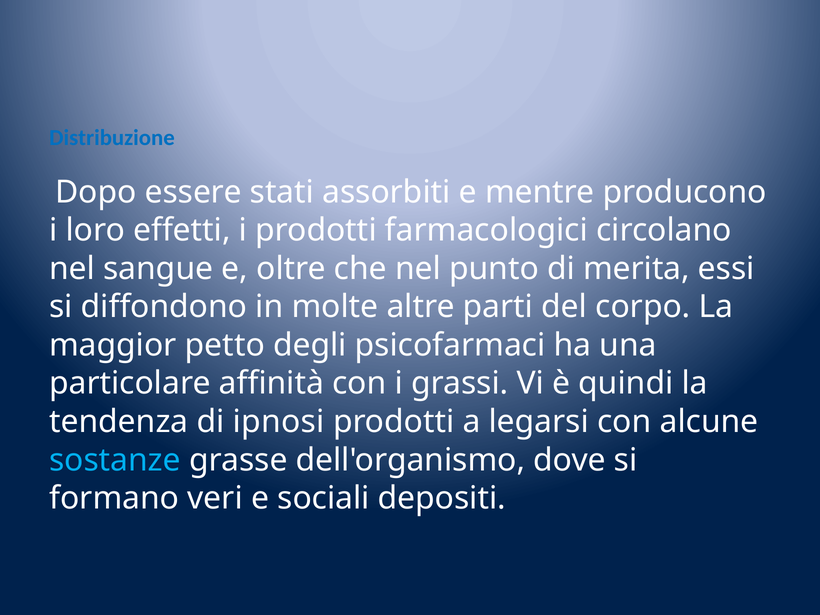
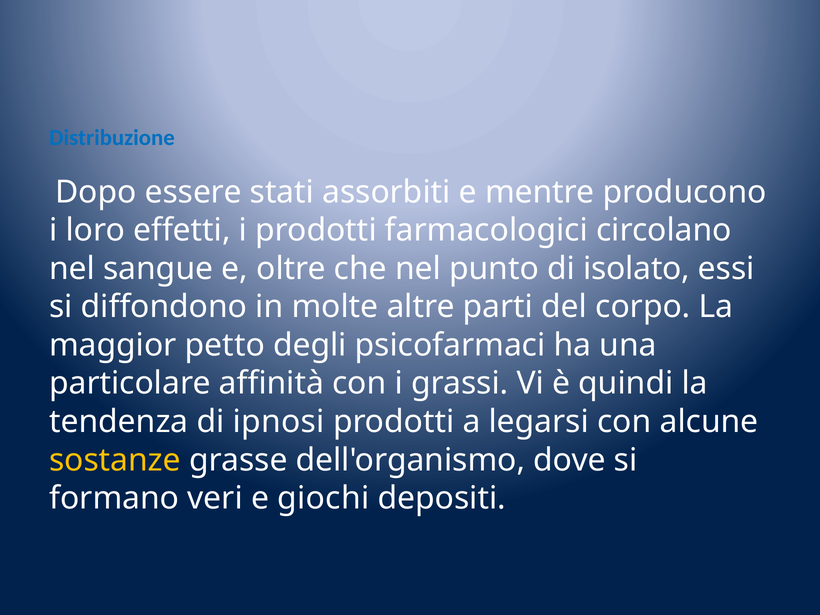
merita: merita -> isolato
sostanze colour: light blue -> yellow
sociali: sociali -> giochi
